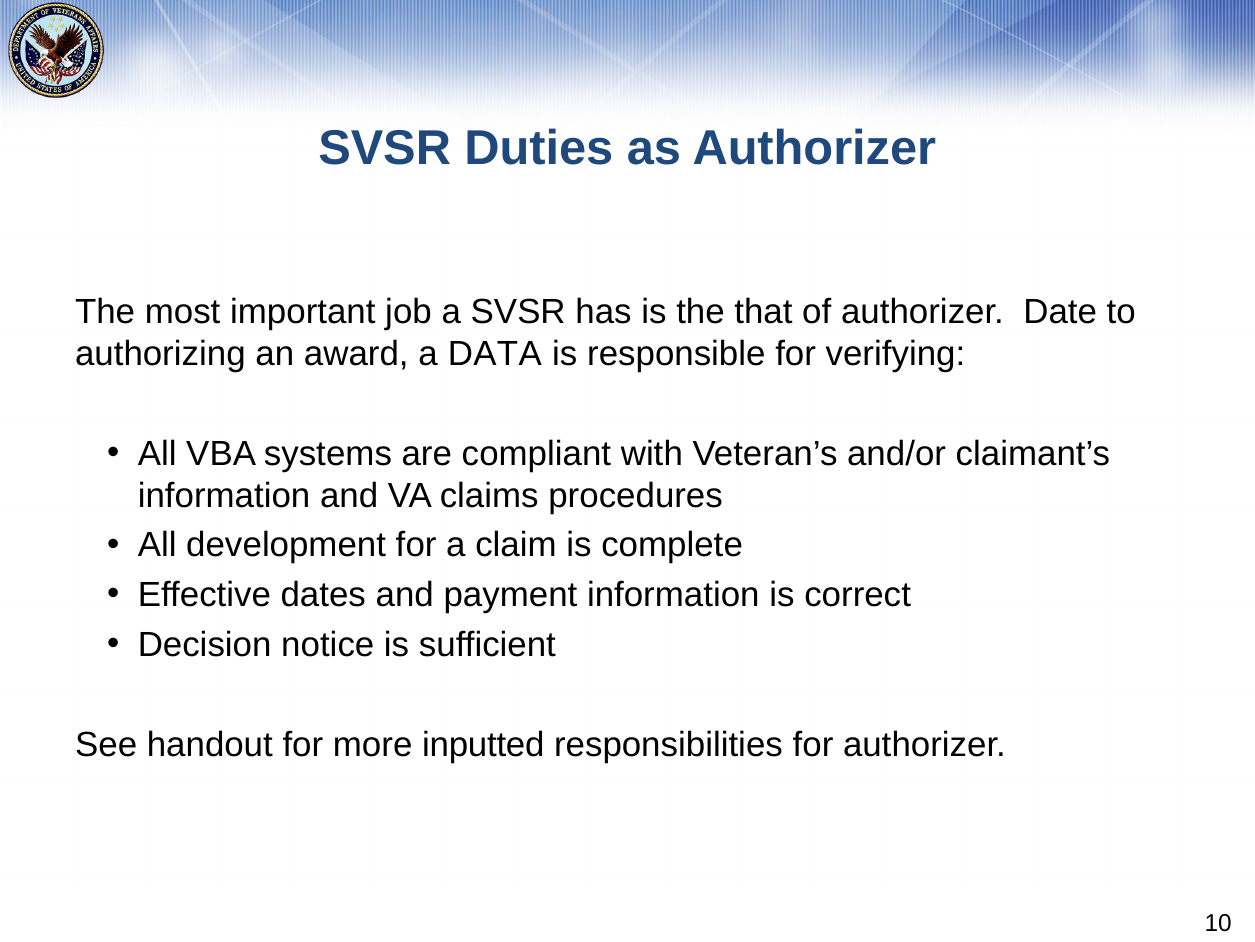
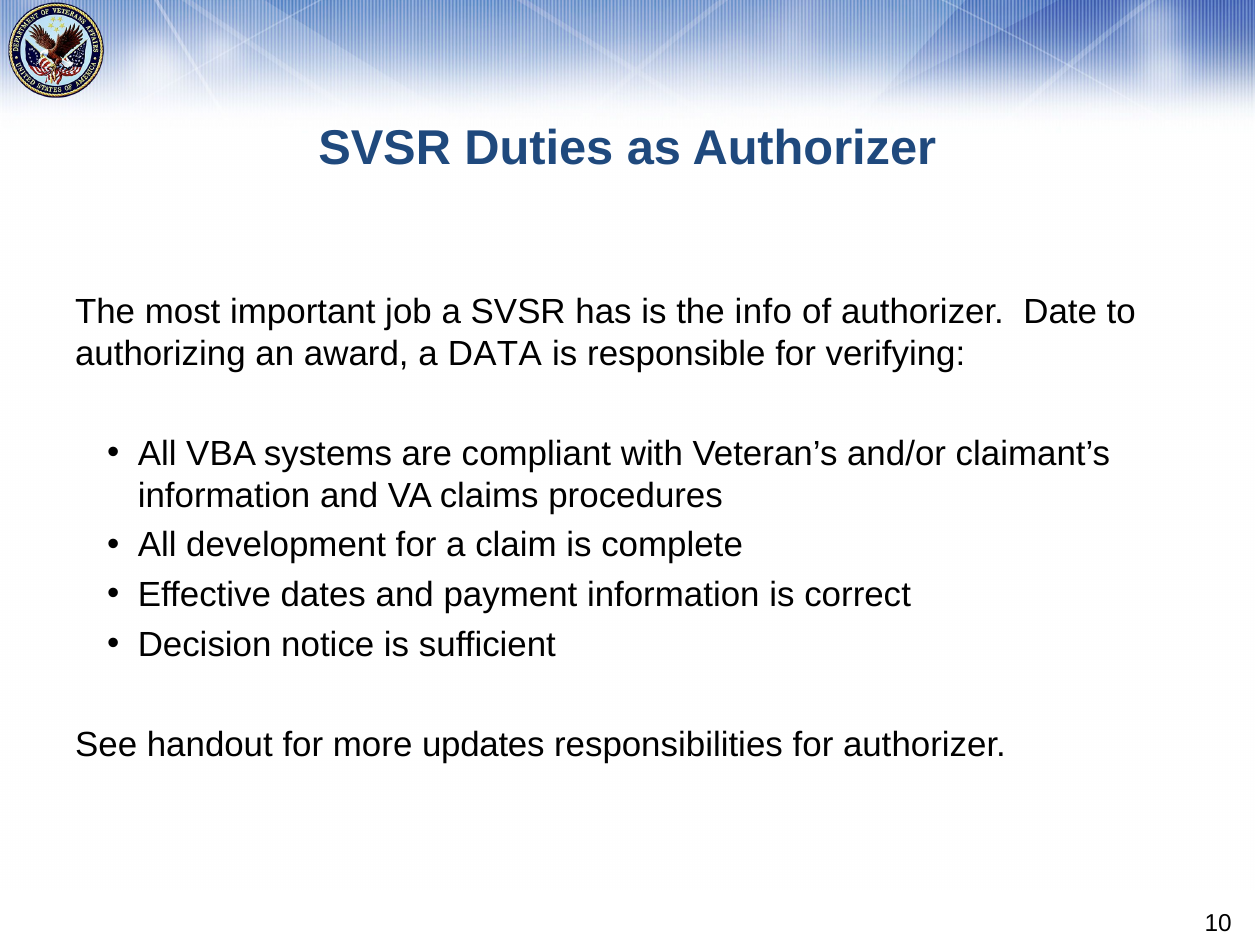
that: that -> info
inputted: inputted -> updates
